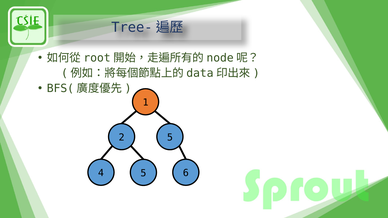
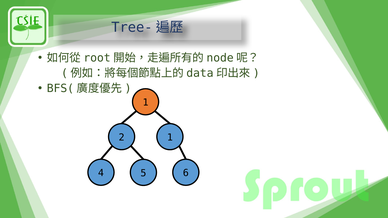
2 5: 5 -> 1
